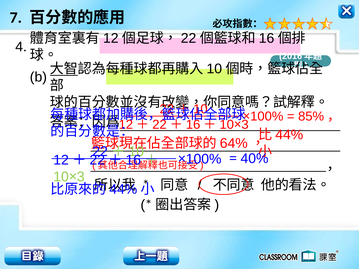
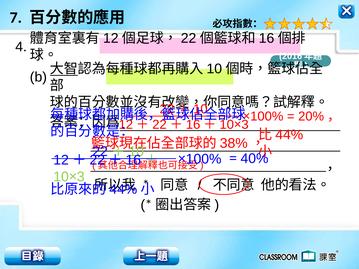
85%: 85% -> 20%
64%: 64% -> 38%
